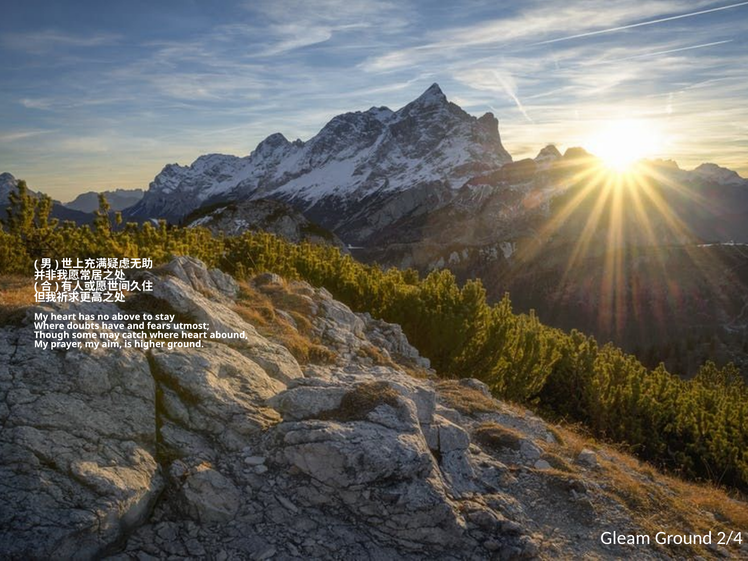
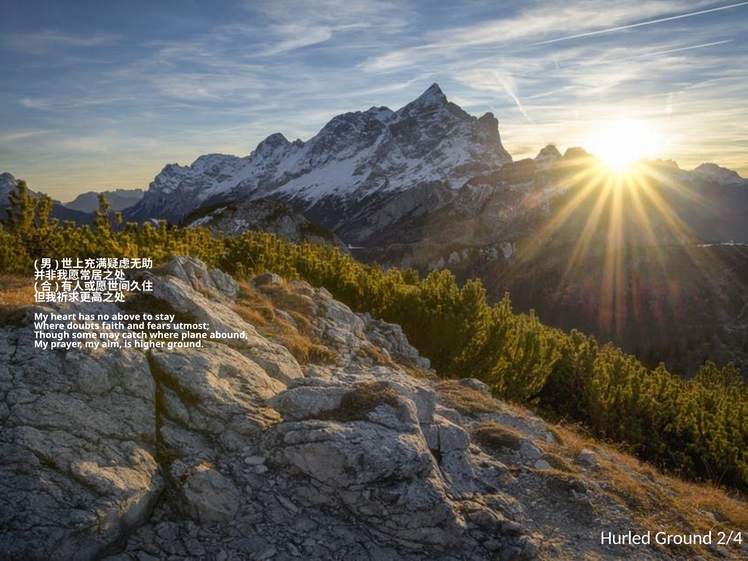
have: have -> faith
where heart: heart -> plane
Gleam: Gleam -> Hurled
